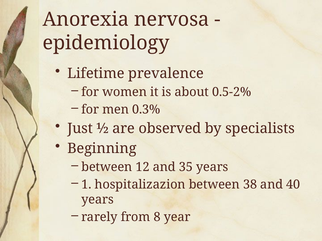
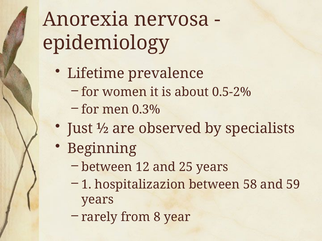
35: 35 -> 25
38: 38 -> 58
40: 40 -> 59
